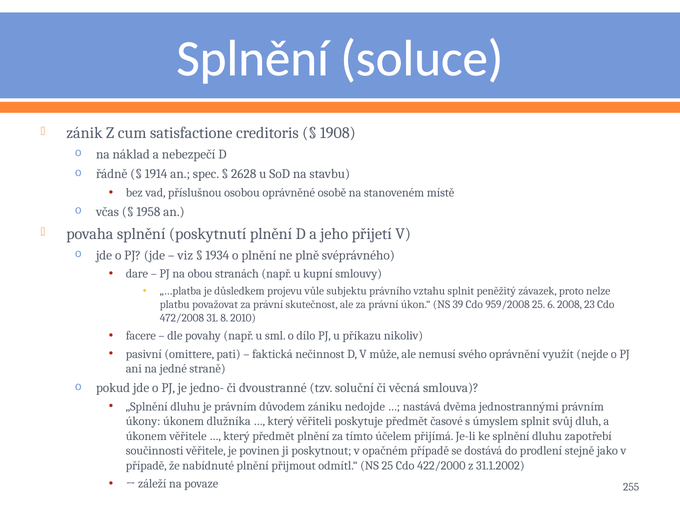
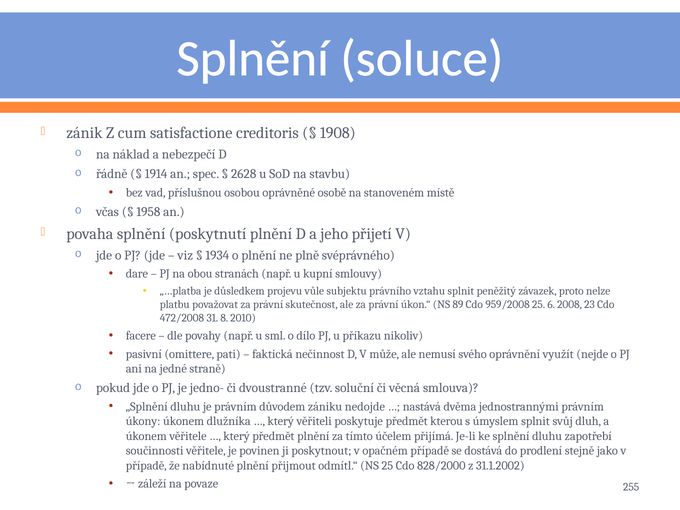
39: 39 -> 89
časové: časové -> kterou
422/2000: 422/2000 -> 828/2000
